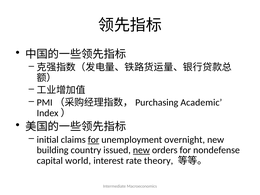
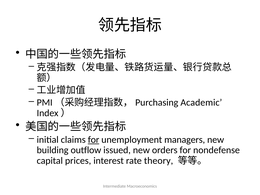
overnight: overnight -> managers
country: country -> outflow
new at (141, 150) underline: present -> none
world: world -> prices
